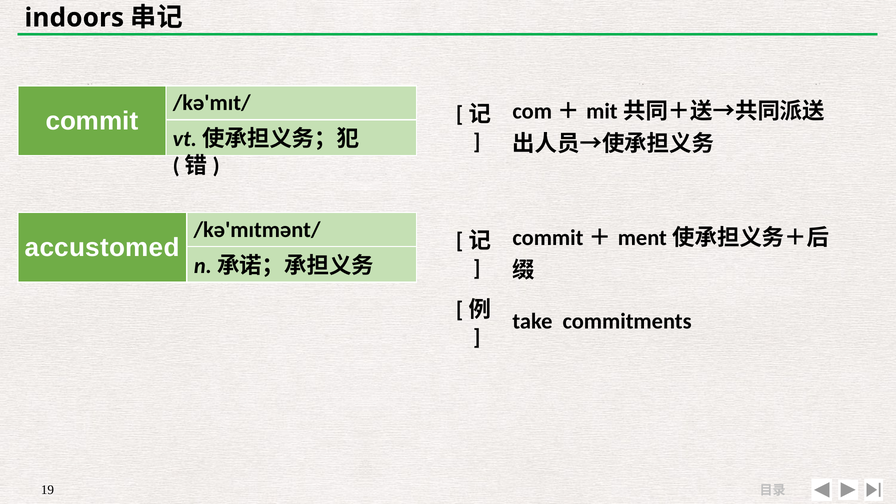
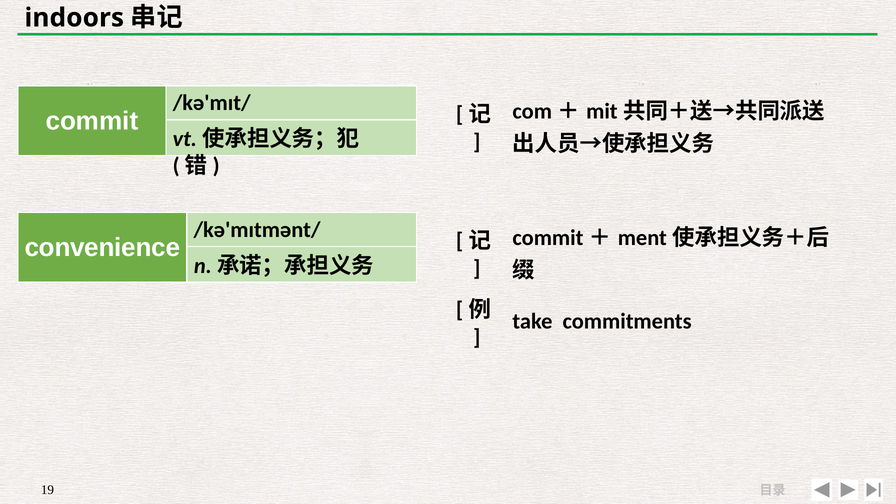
accustomed: accustomed -> convenience
